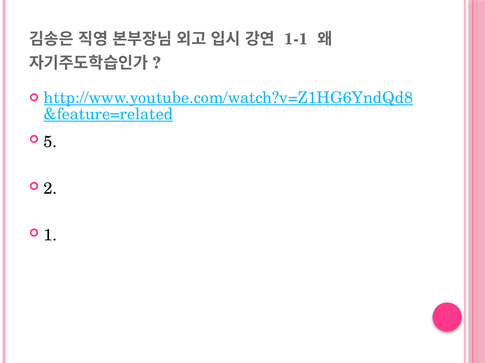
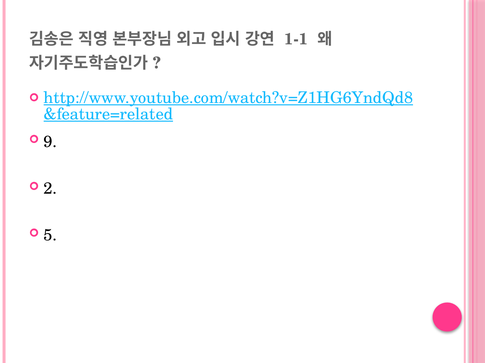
5: 5 -> 9
1: 1 -> 5
